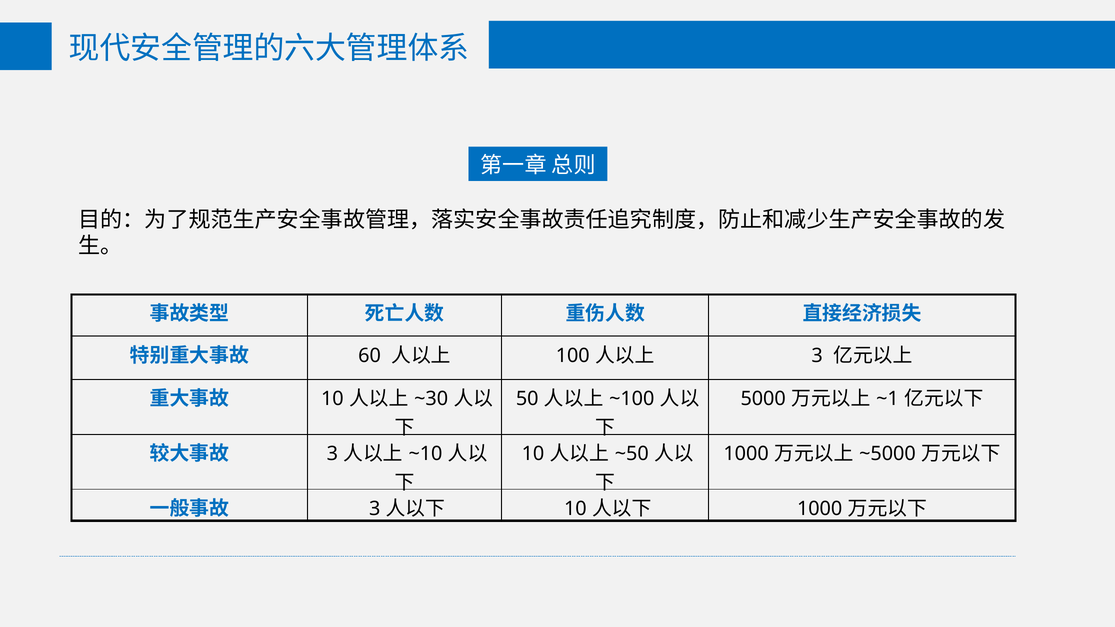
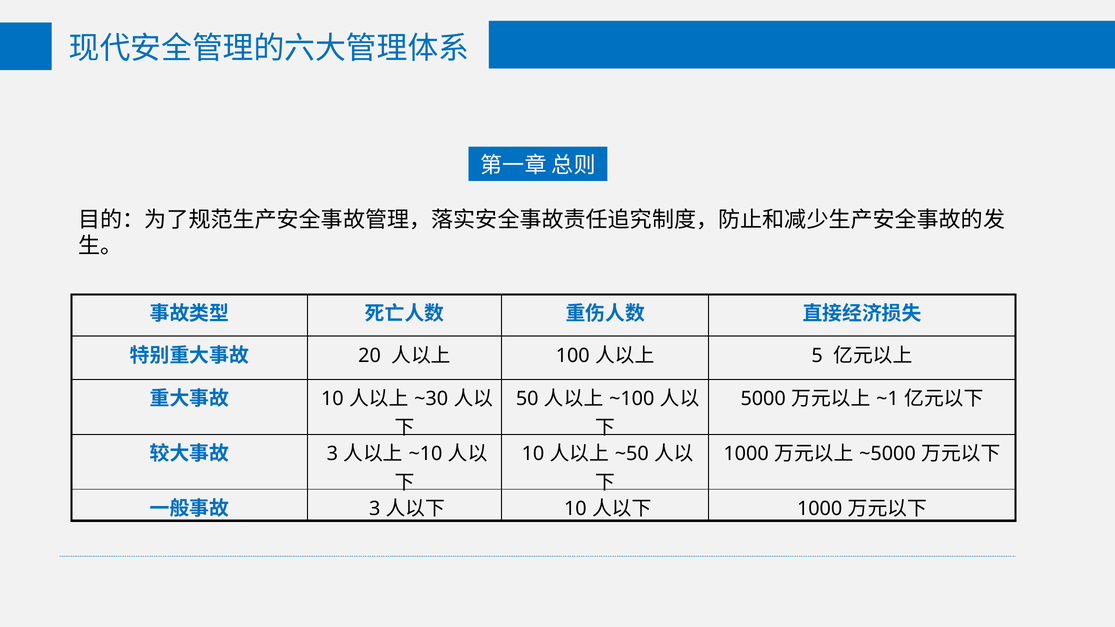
60: 60 -> 20
3 at (817, 356): 3 -> 5
